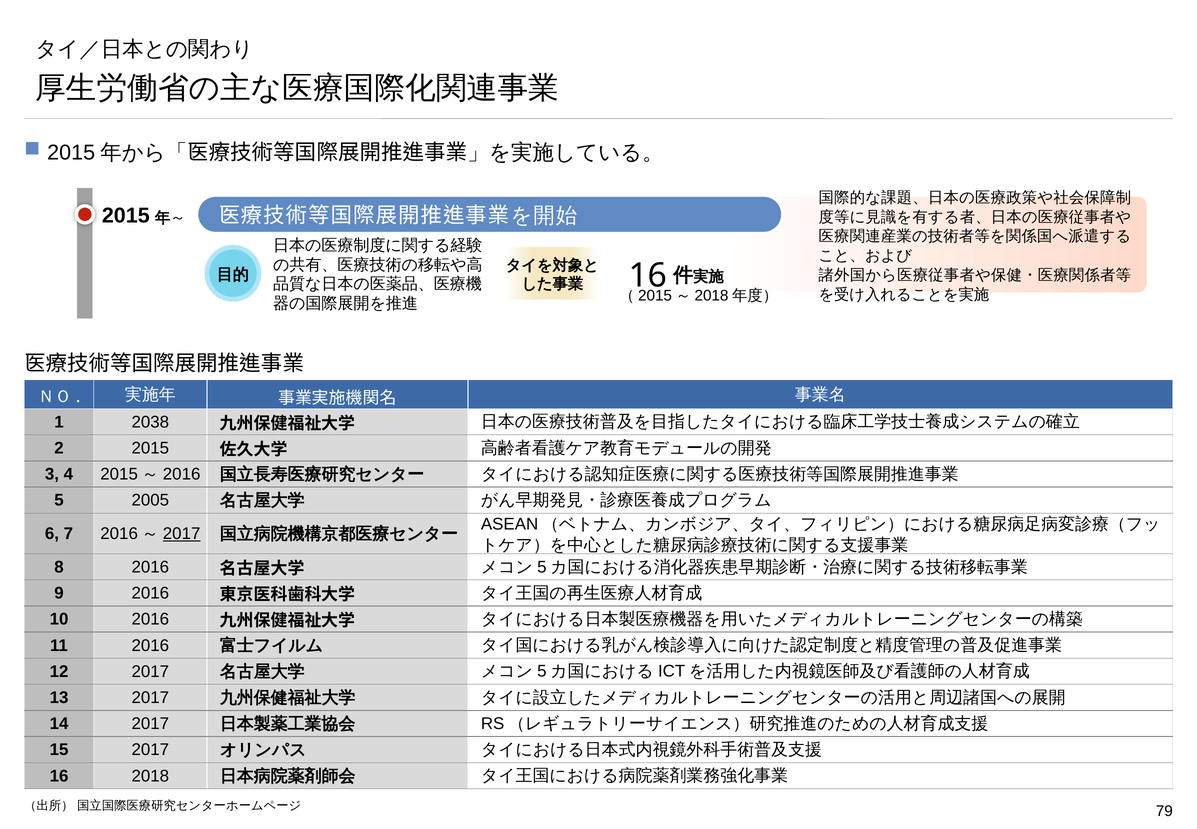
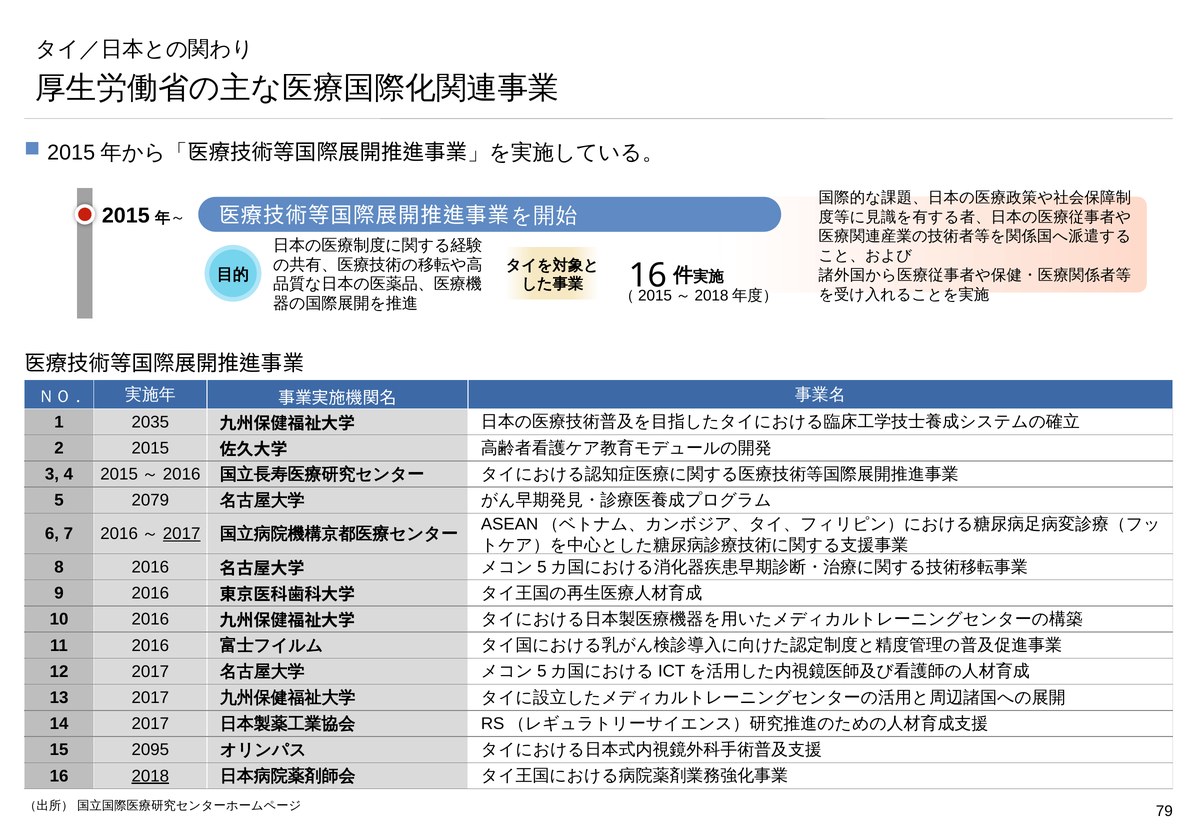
2038: 2038 -> 2035
2005: 2005 -> 2079
15 2017: 2017 -> 2095
2018 underline: none -> present
